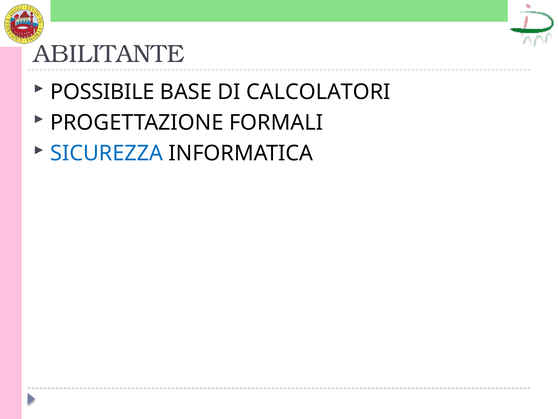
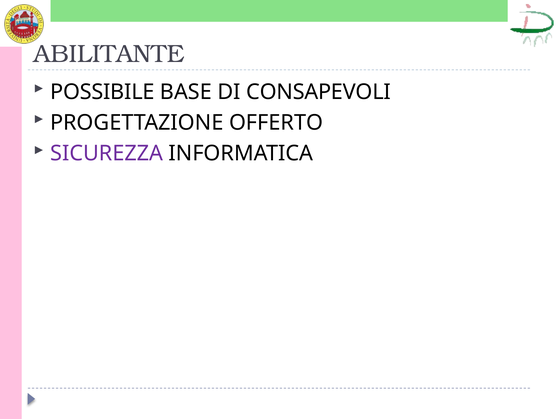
CALCOLATORI: CALCOLATORI -> CONSAPEVOLI
FORMALI: FORMALI -> OFFERTO
SICUREZZA colour: blue -> purple
